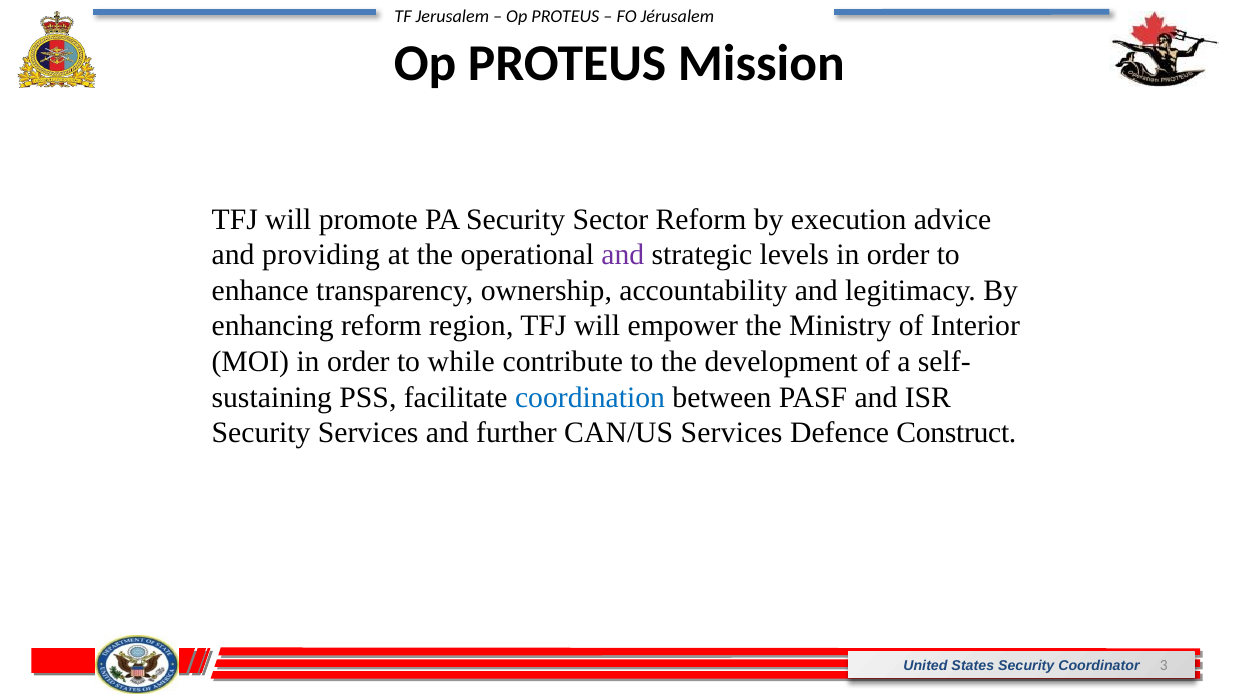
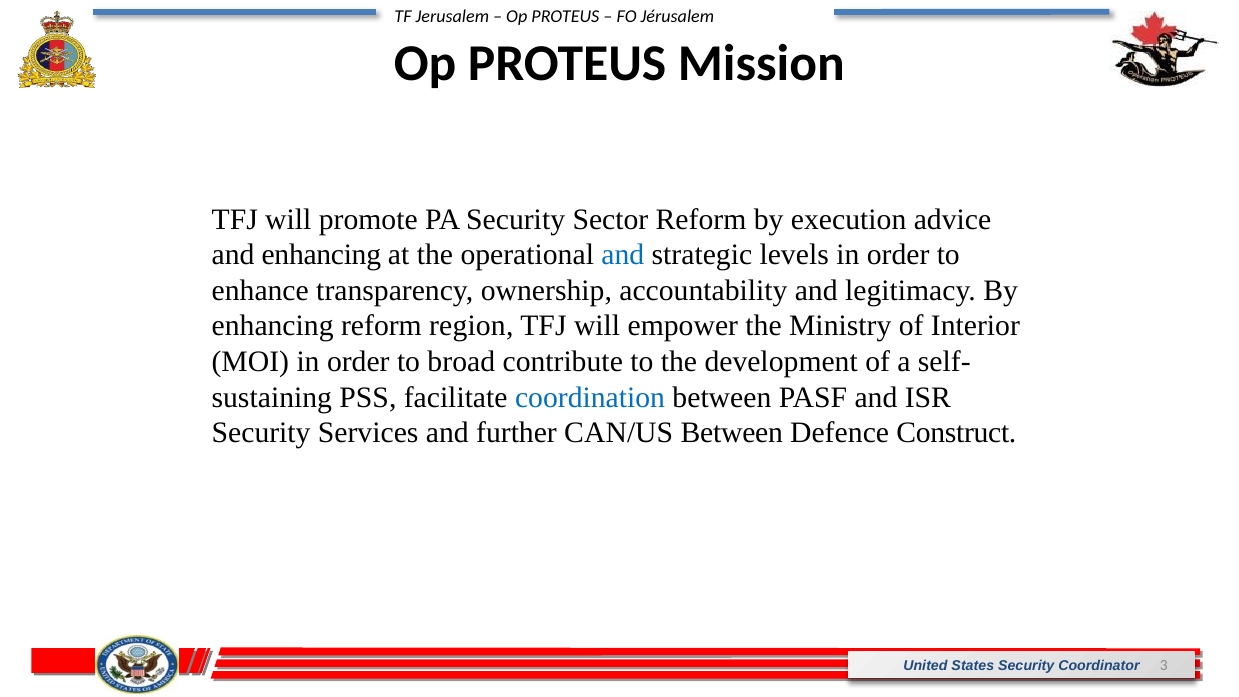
and providing: providing -> enhancing
and at (623, 255) colour: purple -> blue
while: while -> broad
CAN/US Services: Services -> Between
